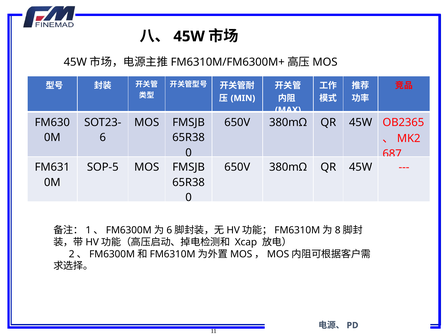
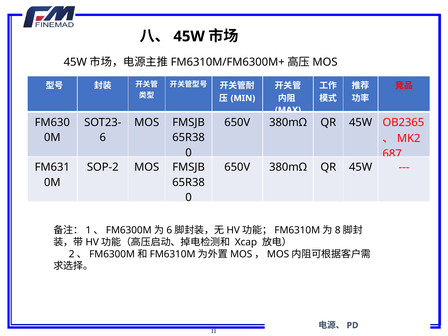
SOP-5: SOP-5 -> SOP-2
